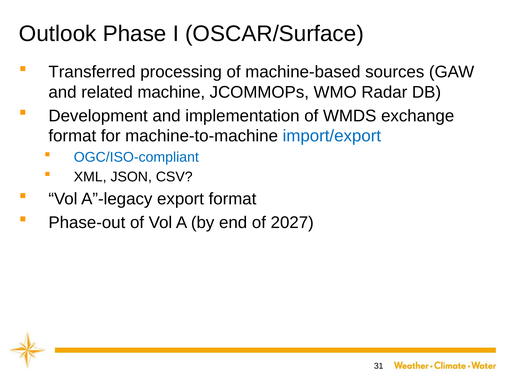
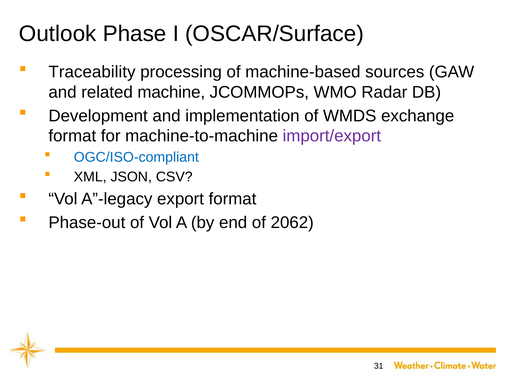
Transferred: Transferred -> Traceability
import/export colour: blue -> purple
2027: 2027 -> 2062
